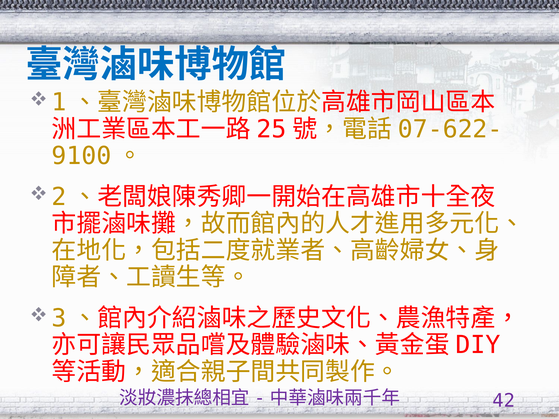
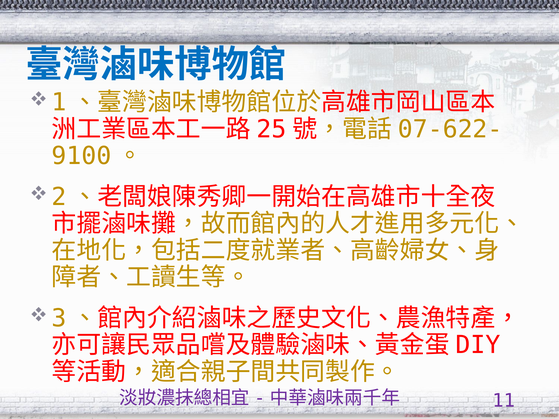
42: 42 -> 11
